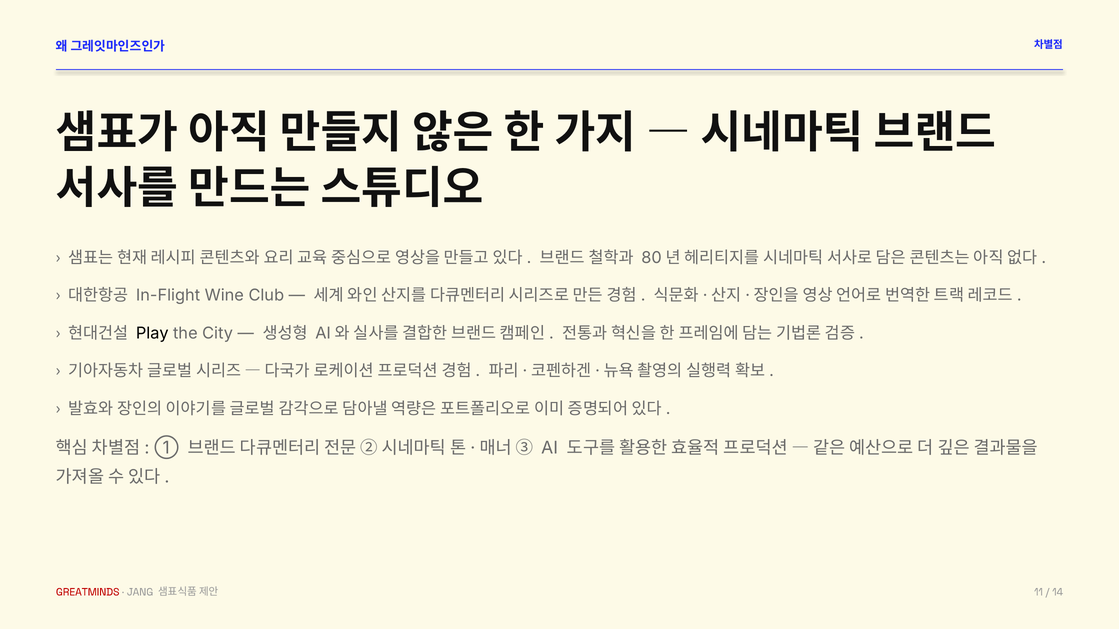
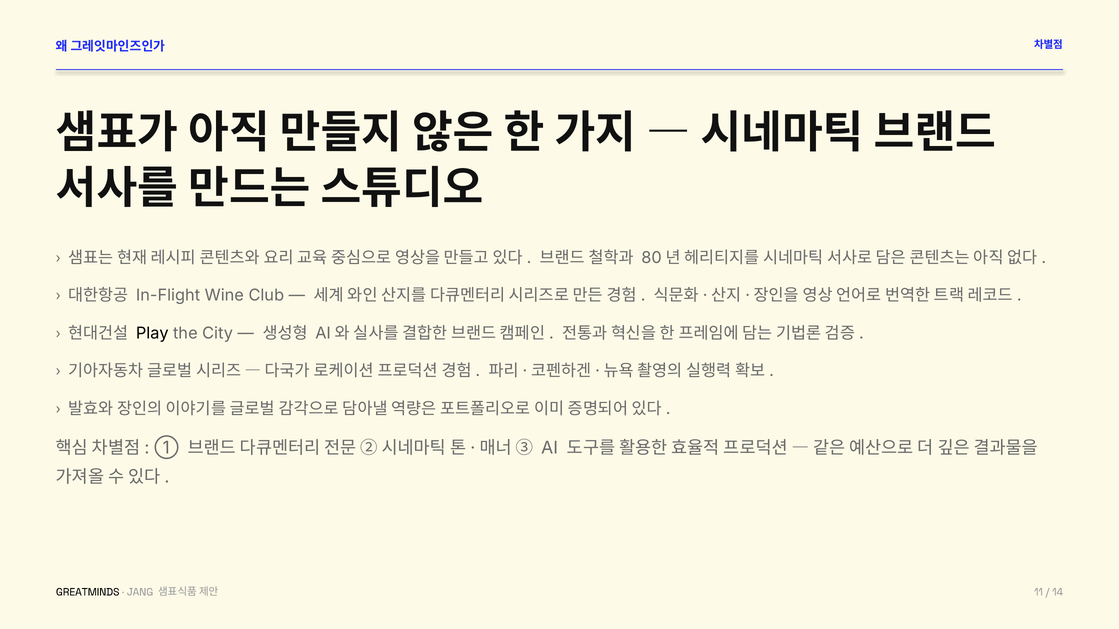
GREATMINDS colour: red -> black
